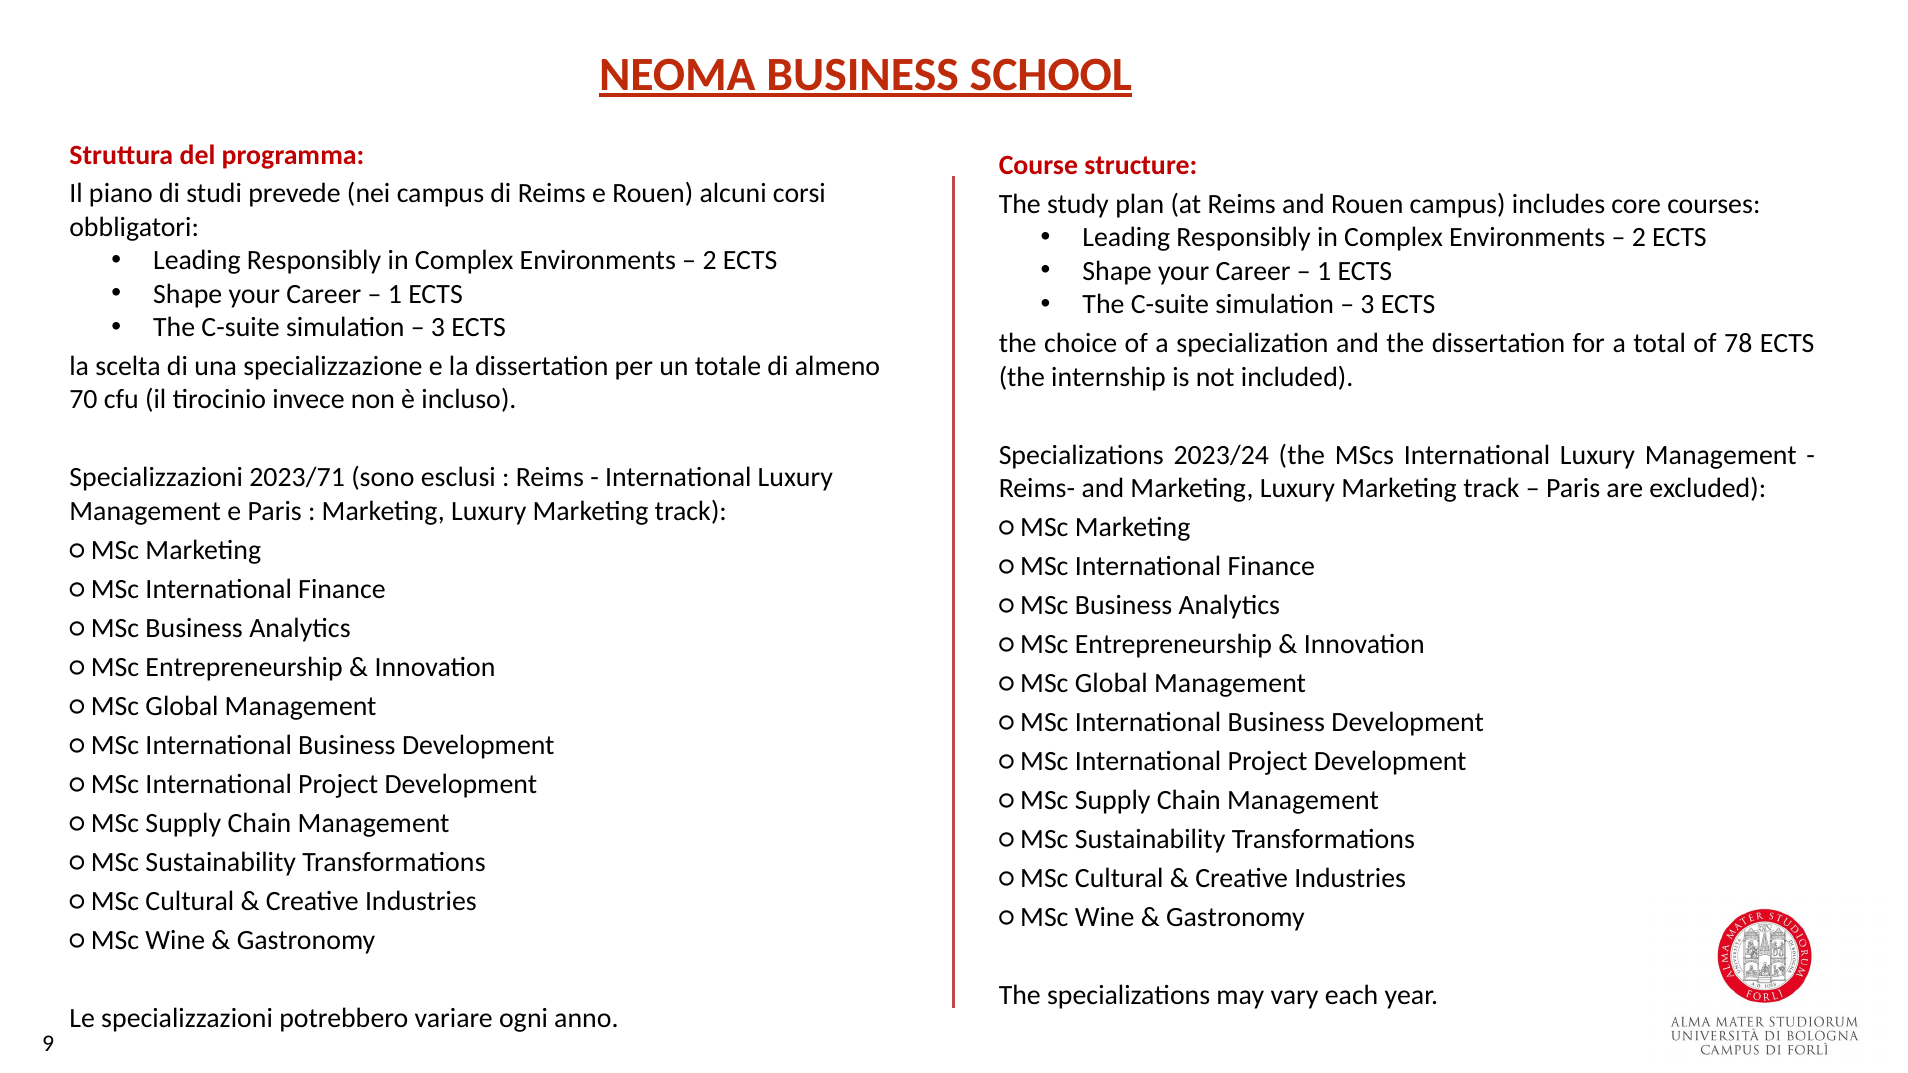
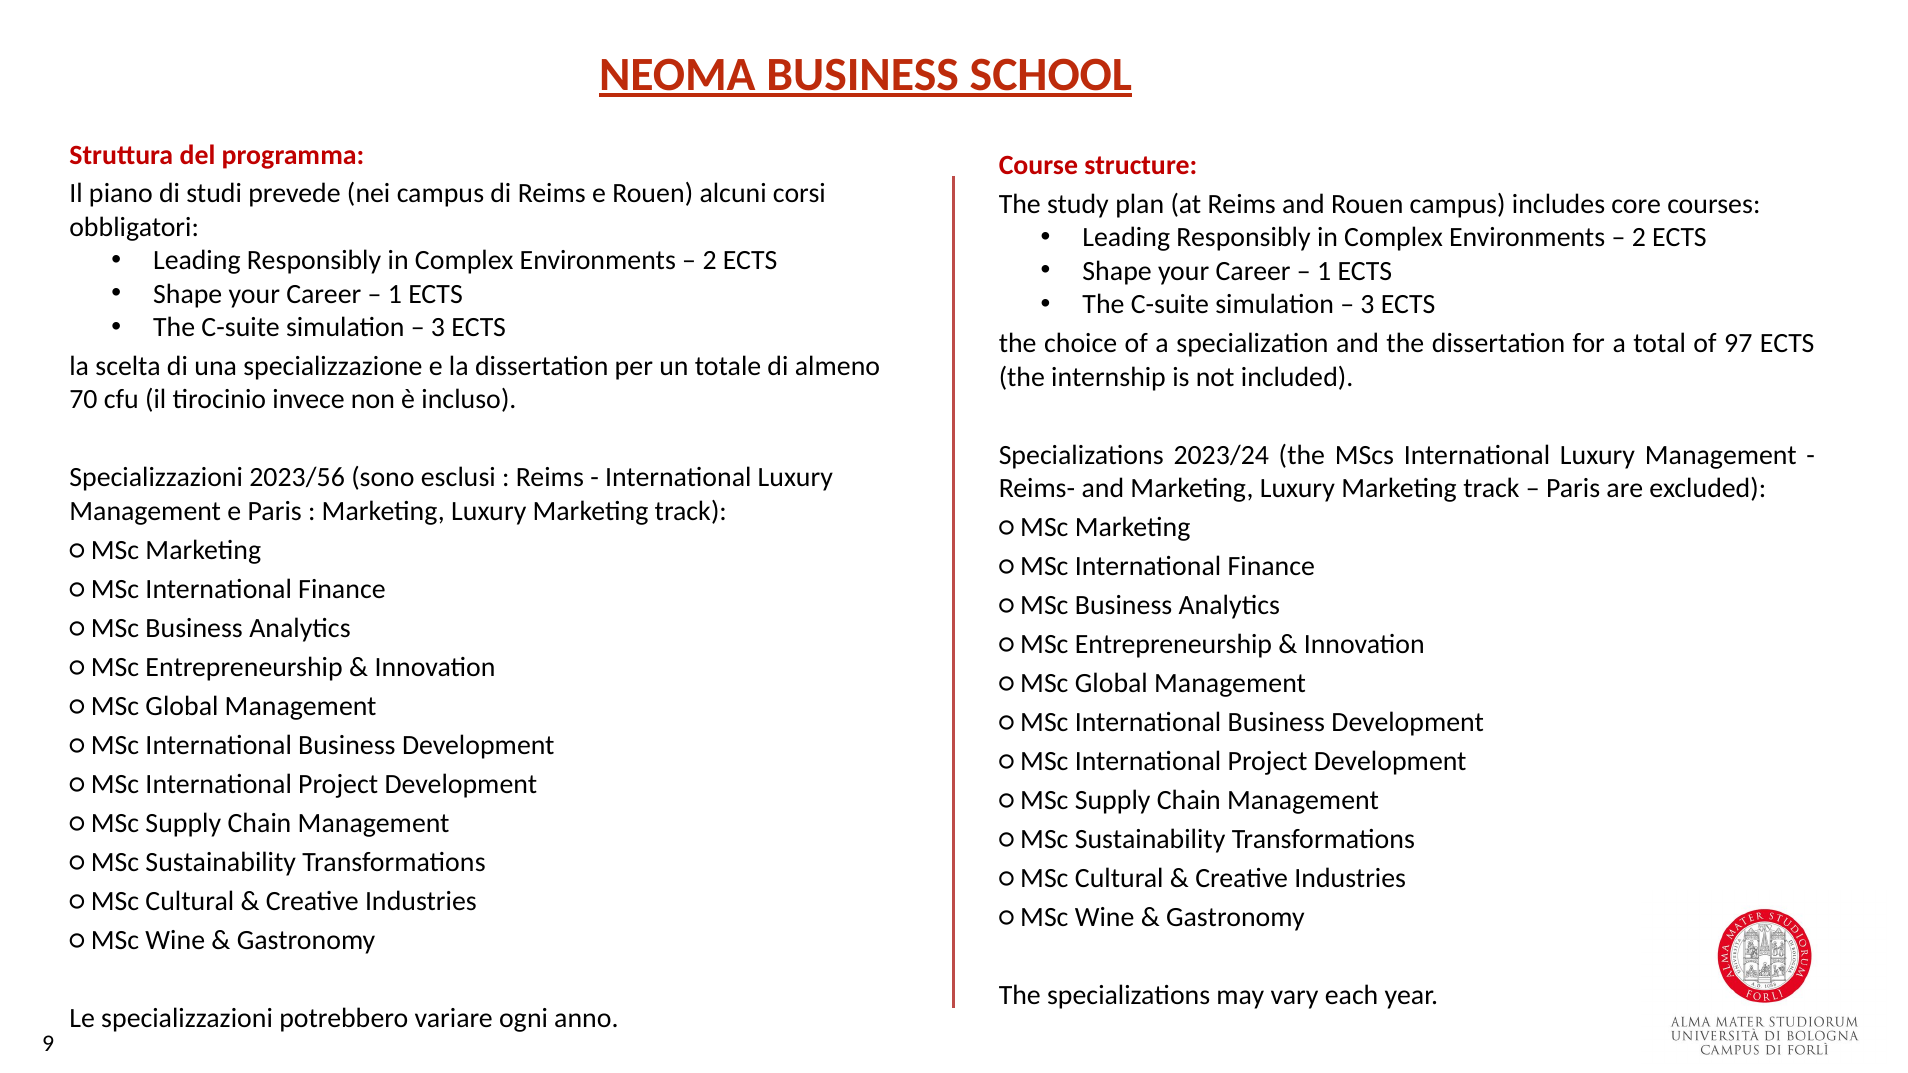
78: 78 -> 97
2023/71: 2023/71 -> 2023/56
